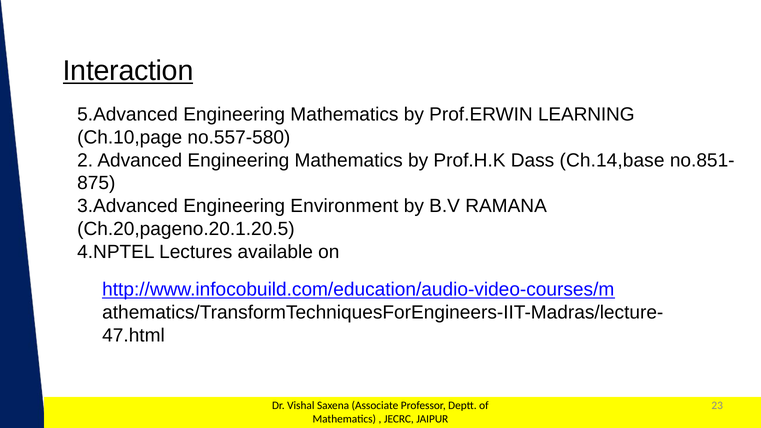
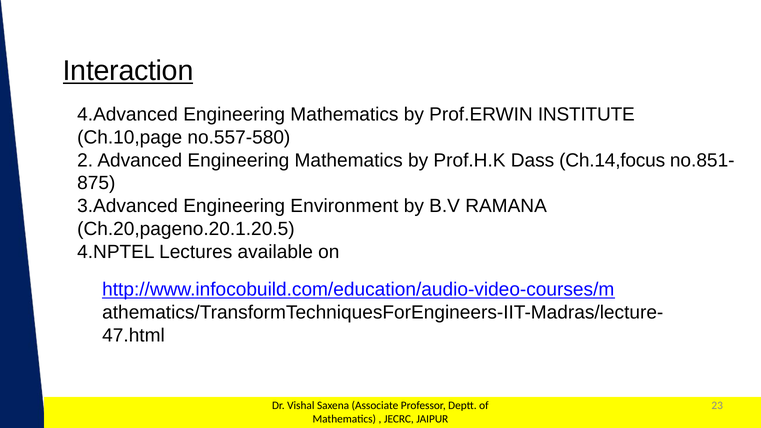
5.Advanced: 5.Advanced -> 4.Advanced
LEARNING: LEARNING -> INSTITUTE
Ch.14,base: Ch.14,base -> Ch.14,focus
